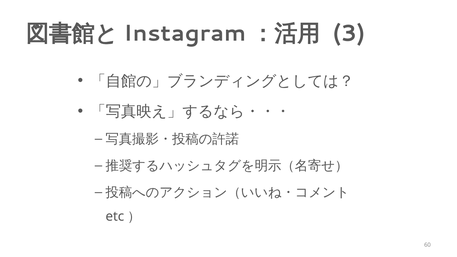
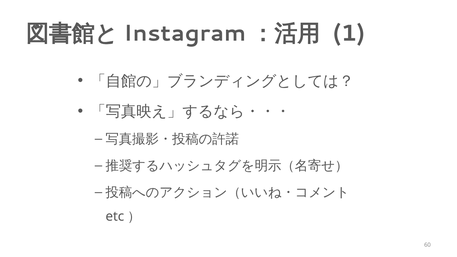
3: 3 -> 1
